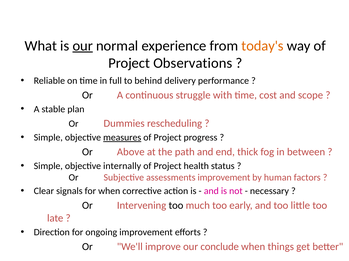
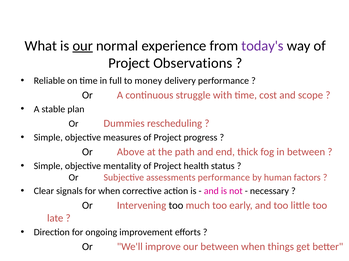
today's colour: orange -> purple
behind: behind -> money
measures underline: present -> none
internally: internally -> mentality
assessments improvement: improvement -> performance
our conclude: conclude -> between
